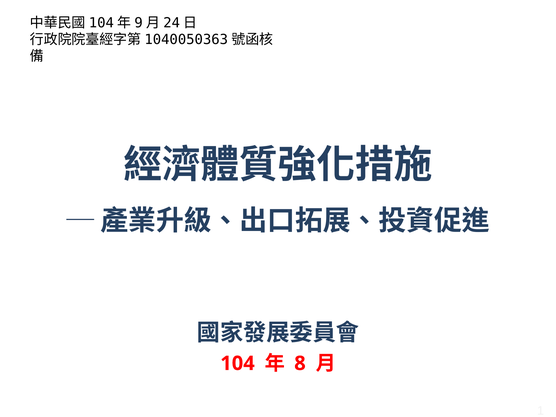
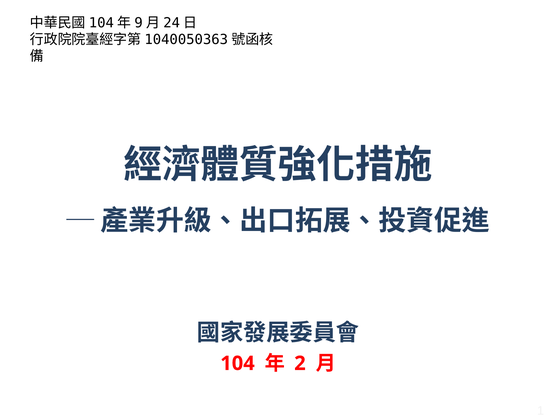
8: 8 -> 2
